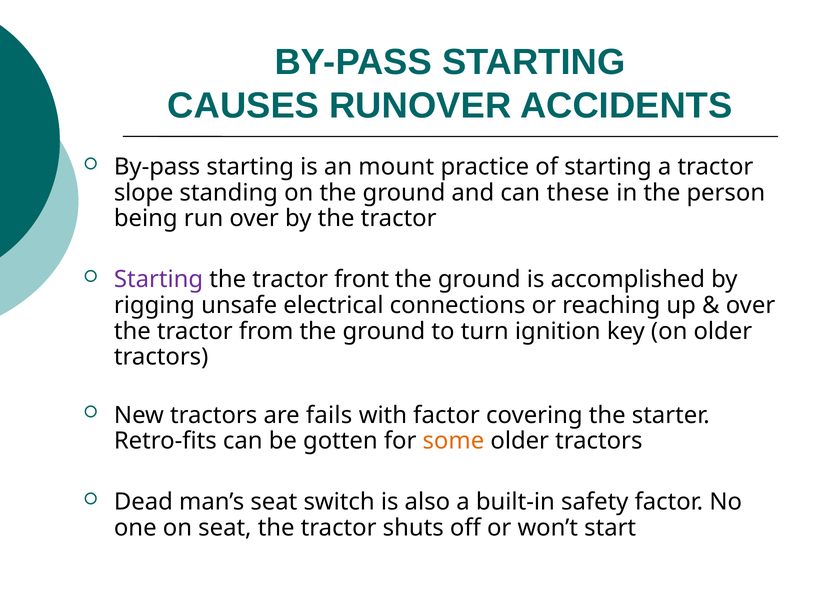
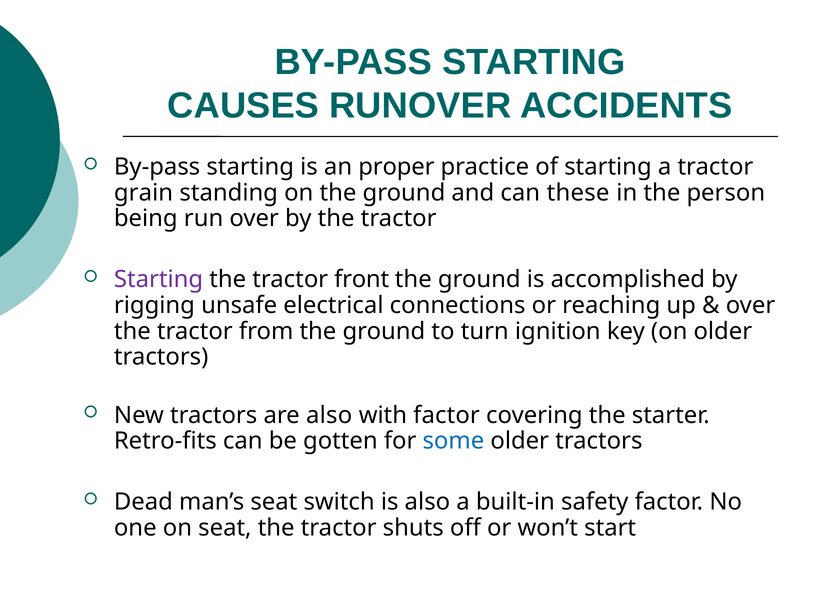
mount: mount -> proper
slope: slope -> grain
are fails: fails -> also
some colour: orange -> blue
